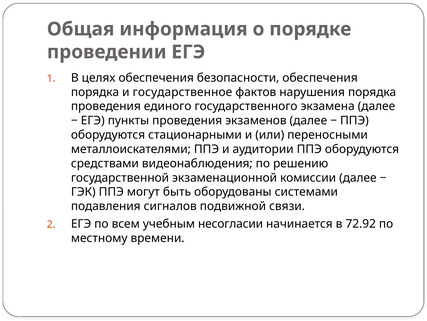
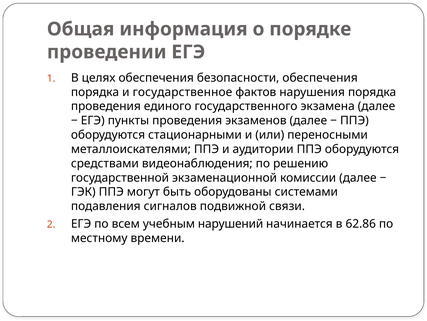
несогласии: несогласии -> нарушений
72.92: 72.92 -> 62.86
